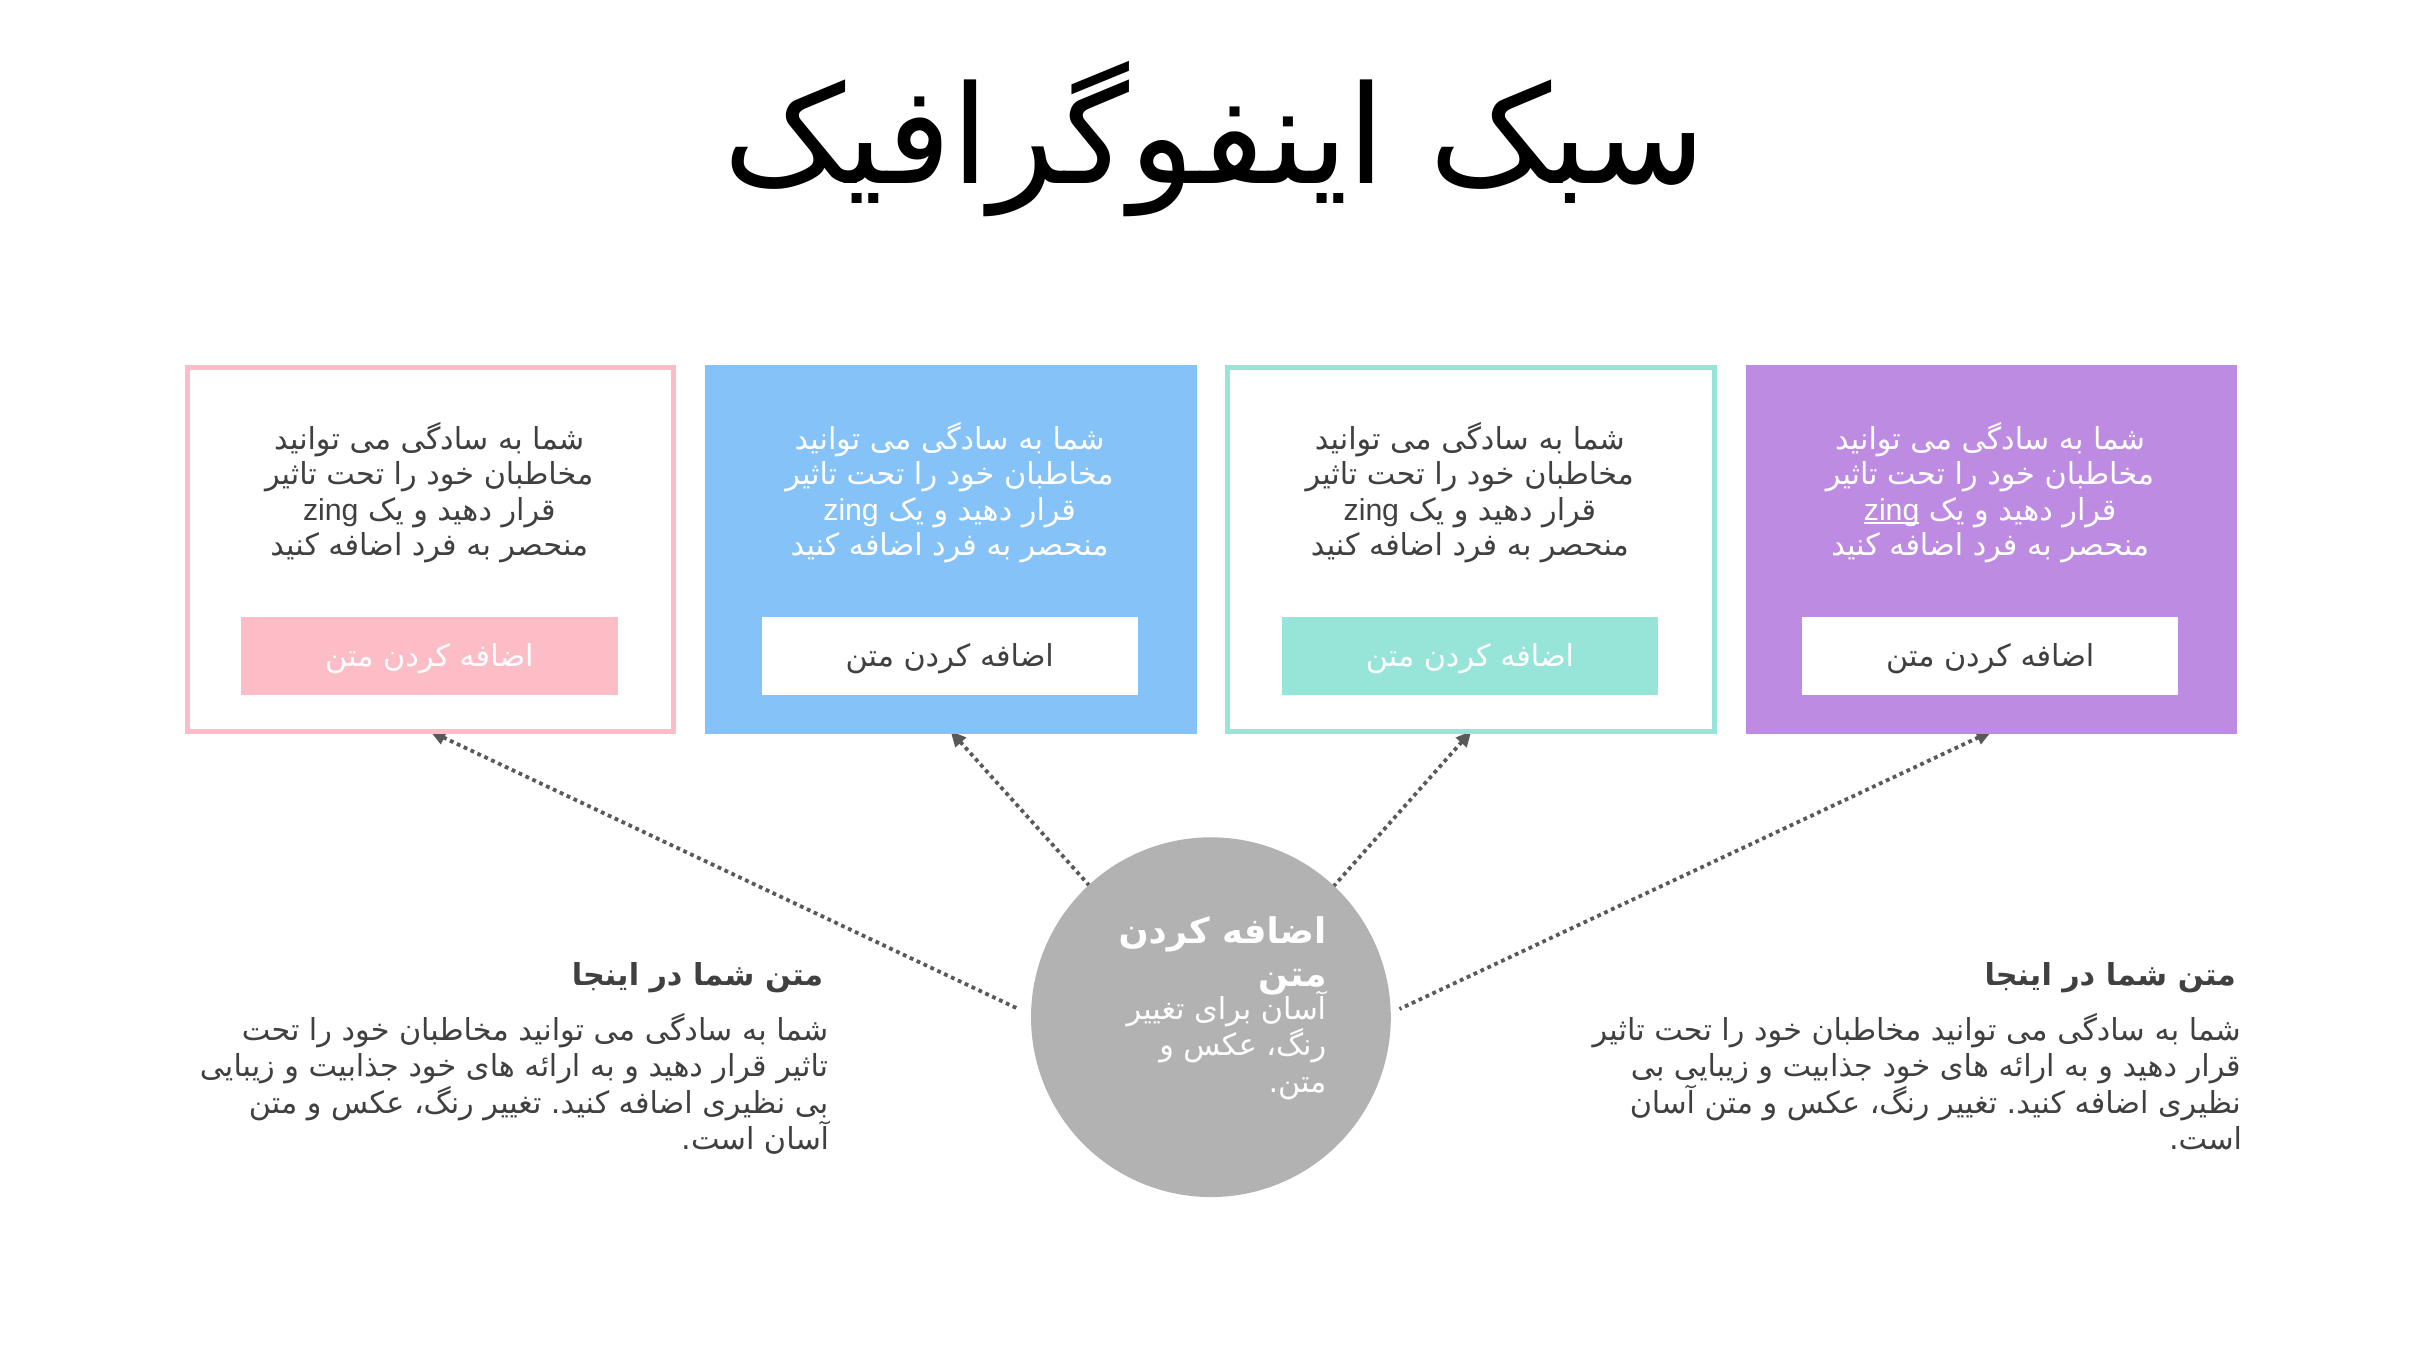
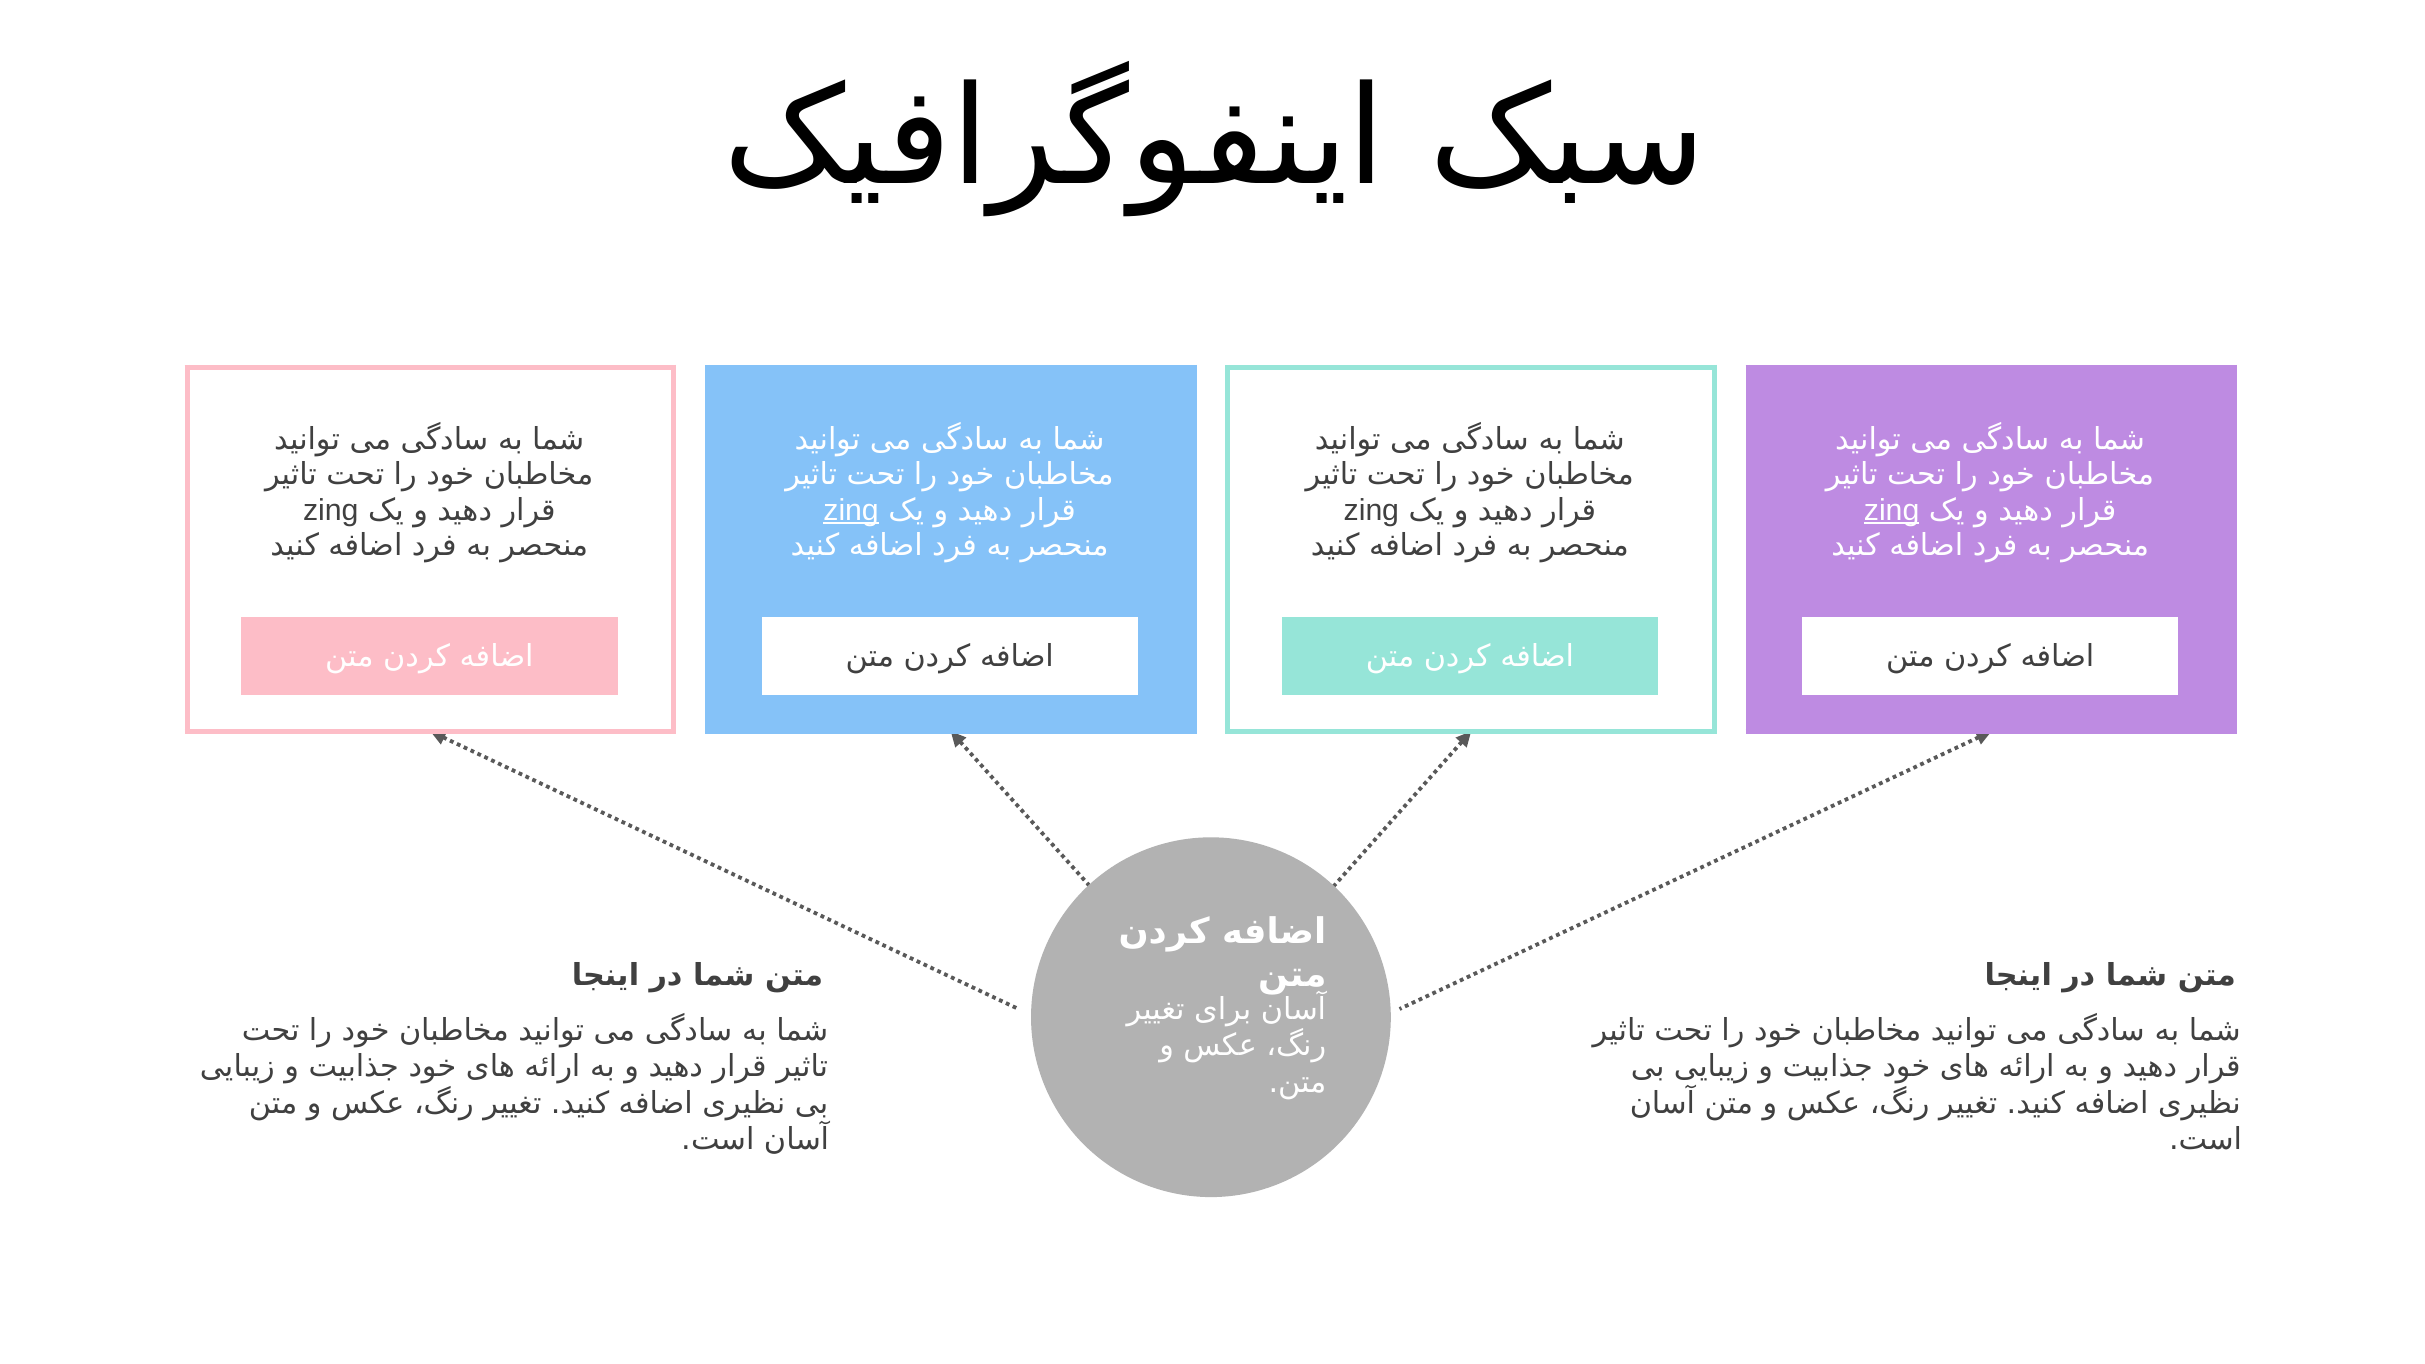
zing at (851, 510) underline: none -> present
